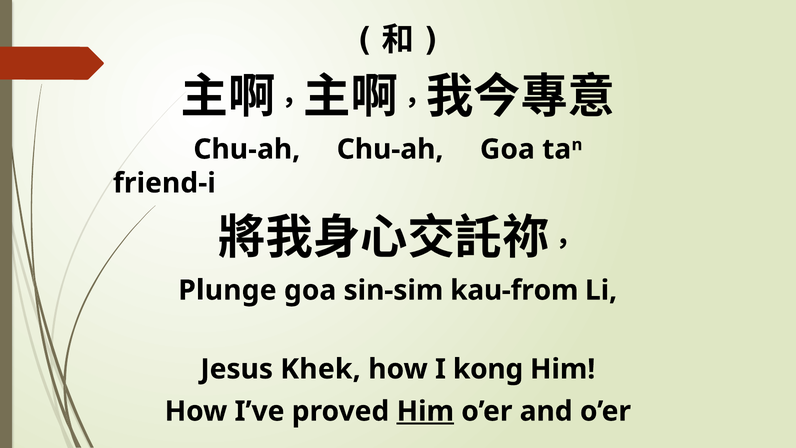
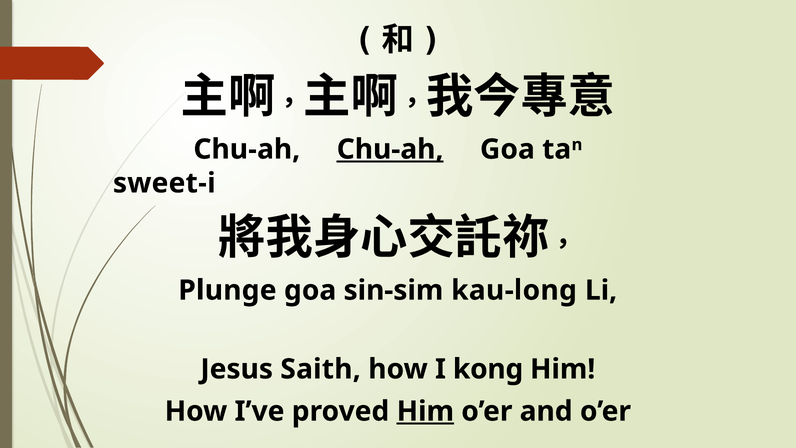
Chu-ah at (390, 149) underline: none -> present
friend-i: friend-i -> sweet-i
kau-from: kau-from -> kau-long
Khek: Khek -> Saith
